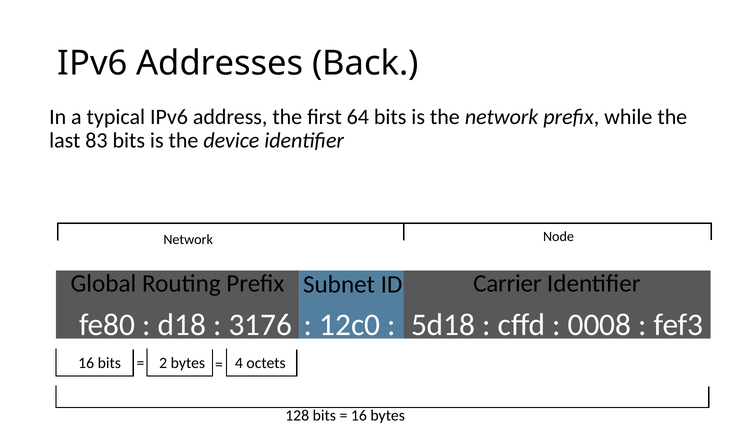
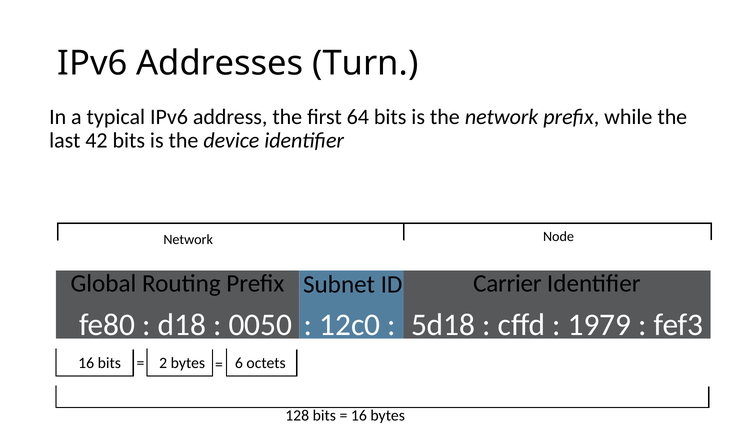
Back: Back -> Turn
83: 83 -> 42
3176: 3176 -> 0050
0008: 0008 -> 1979
4: 4 -> 6
